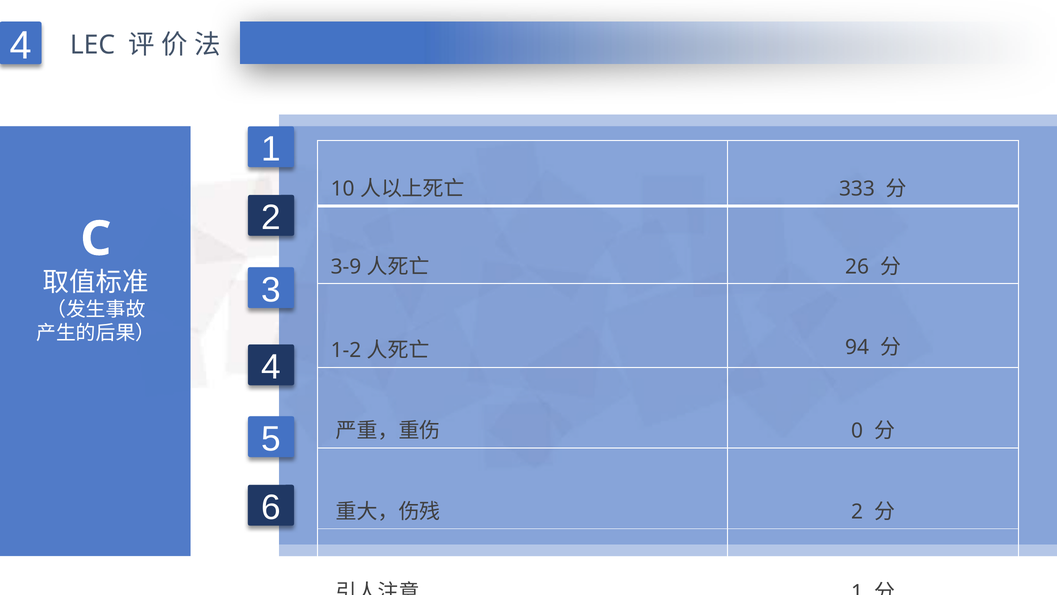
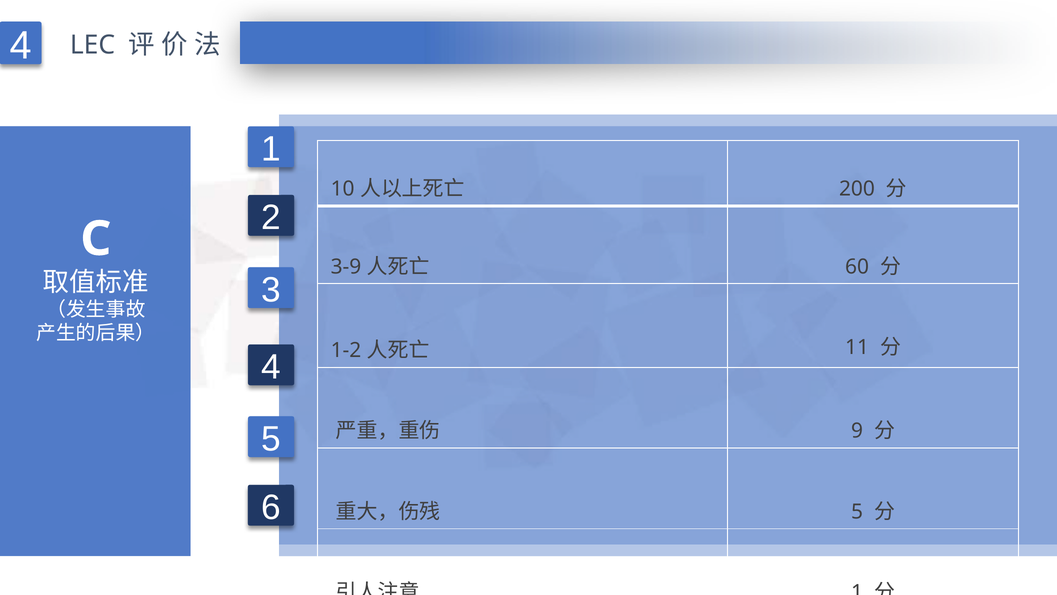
333: 333 -> 200
26: 26 -> 60
94: 94 -> 11
0: 0 -> 9
2 at (857, 511): 2 -> 5
